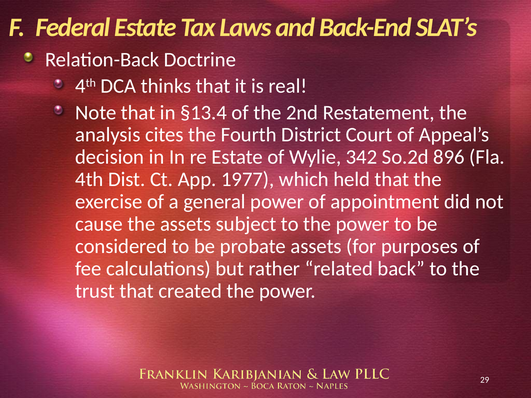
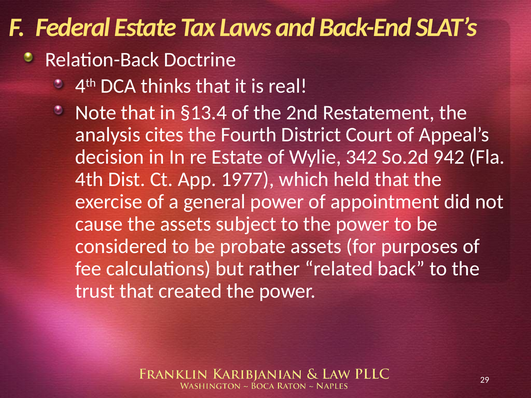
896: 896 -> 942
